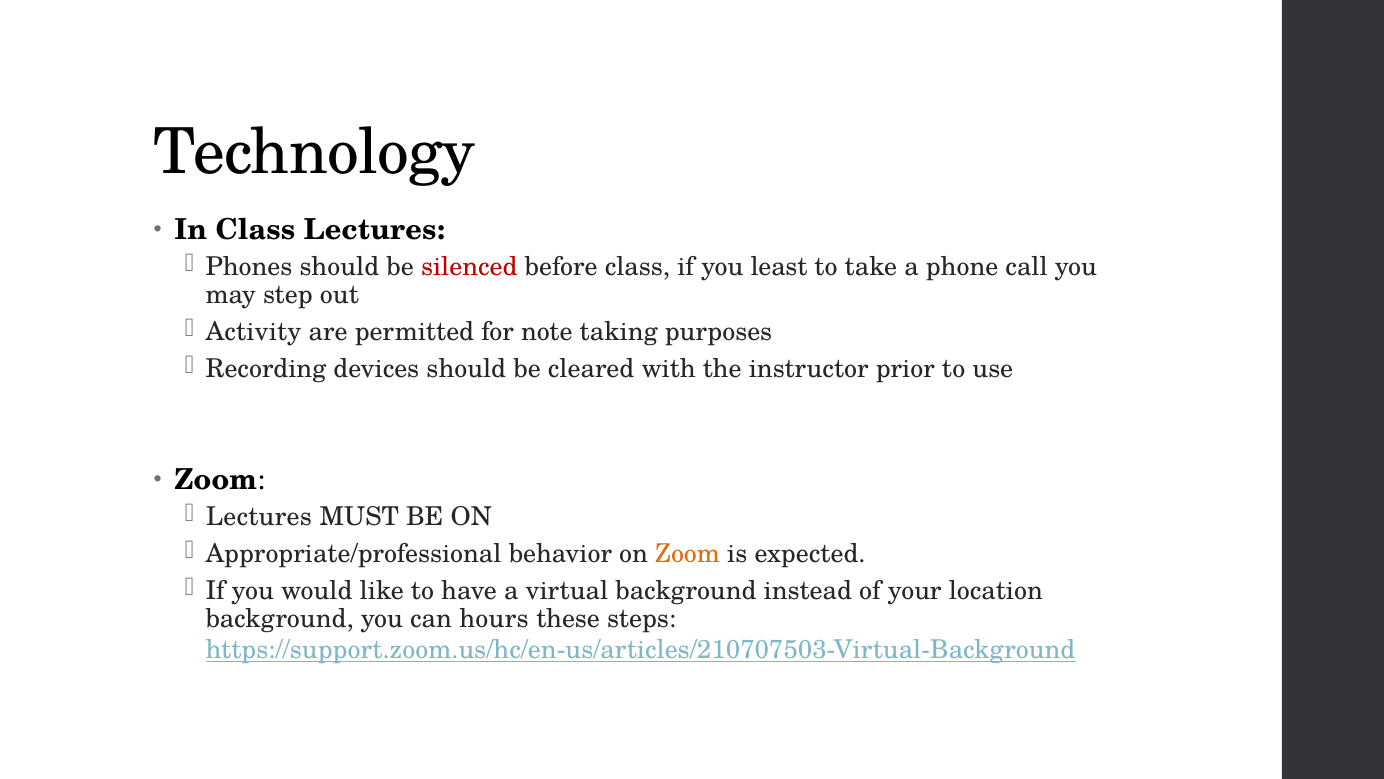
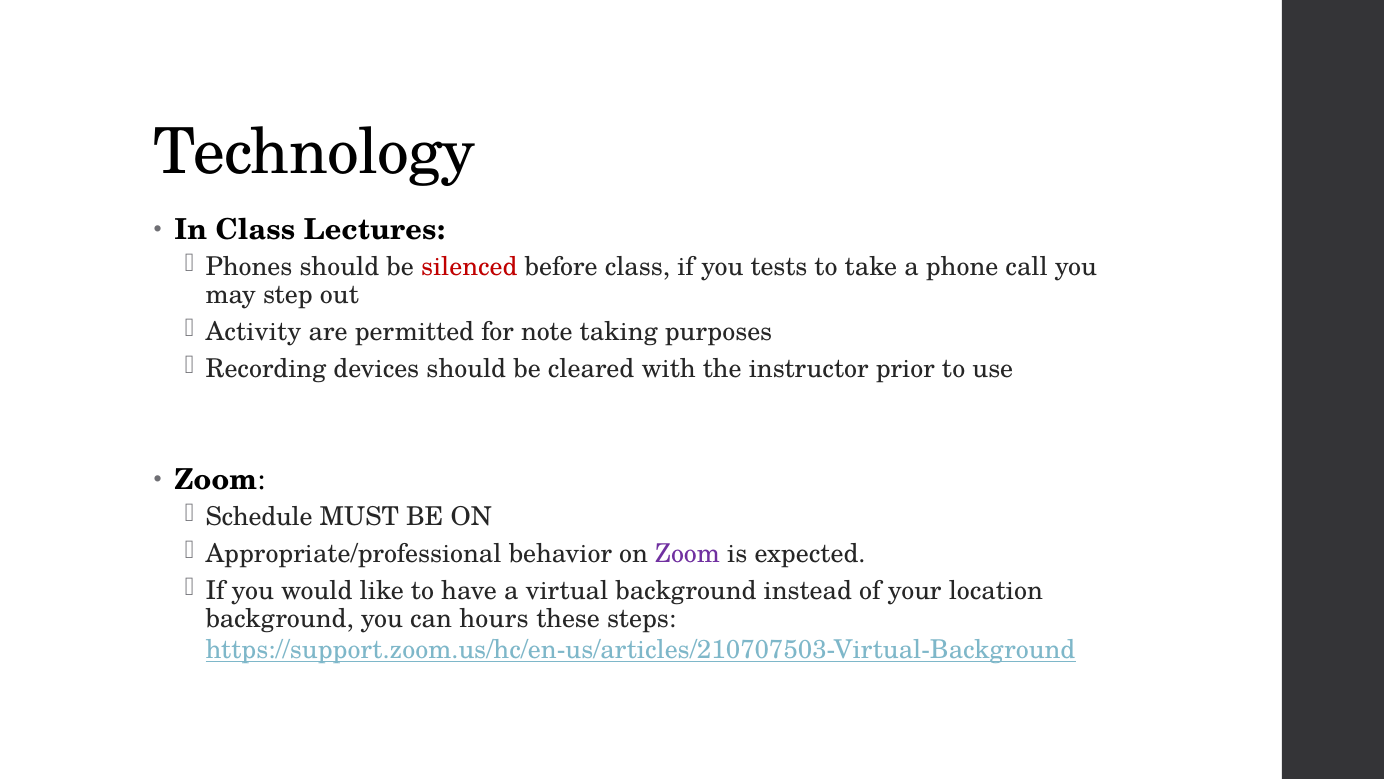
least: least -> tests
Lectures at (259, 517): Lectures -> Schedule
Zoom at (688, 554) colour: orange -> purple
